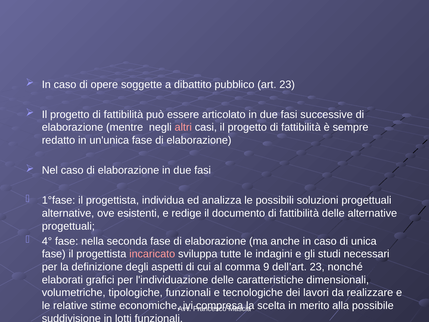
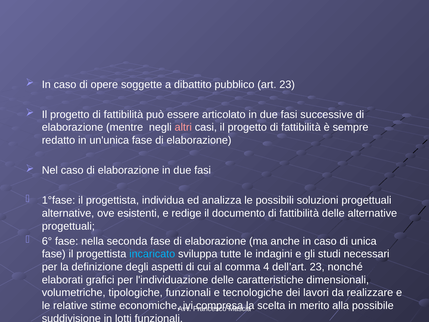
4°: 4° -> 6°
incaricato colour: pink -> light blue
9: 9 -> 4
